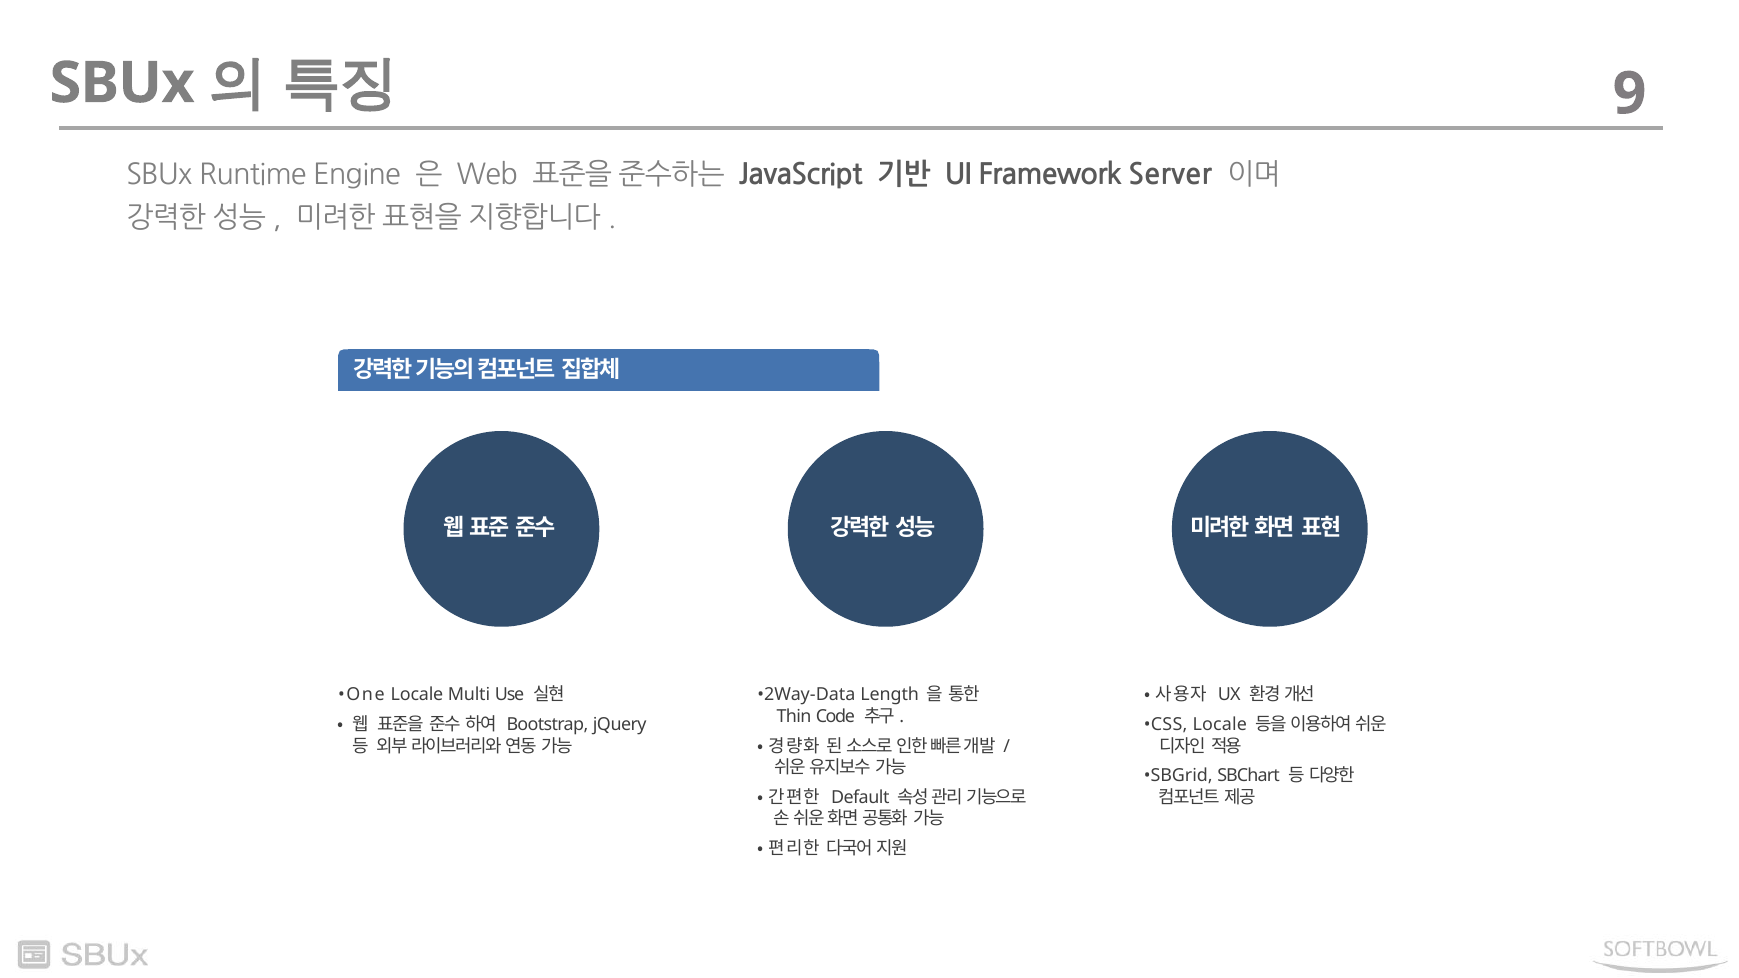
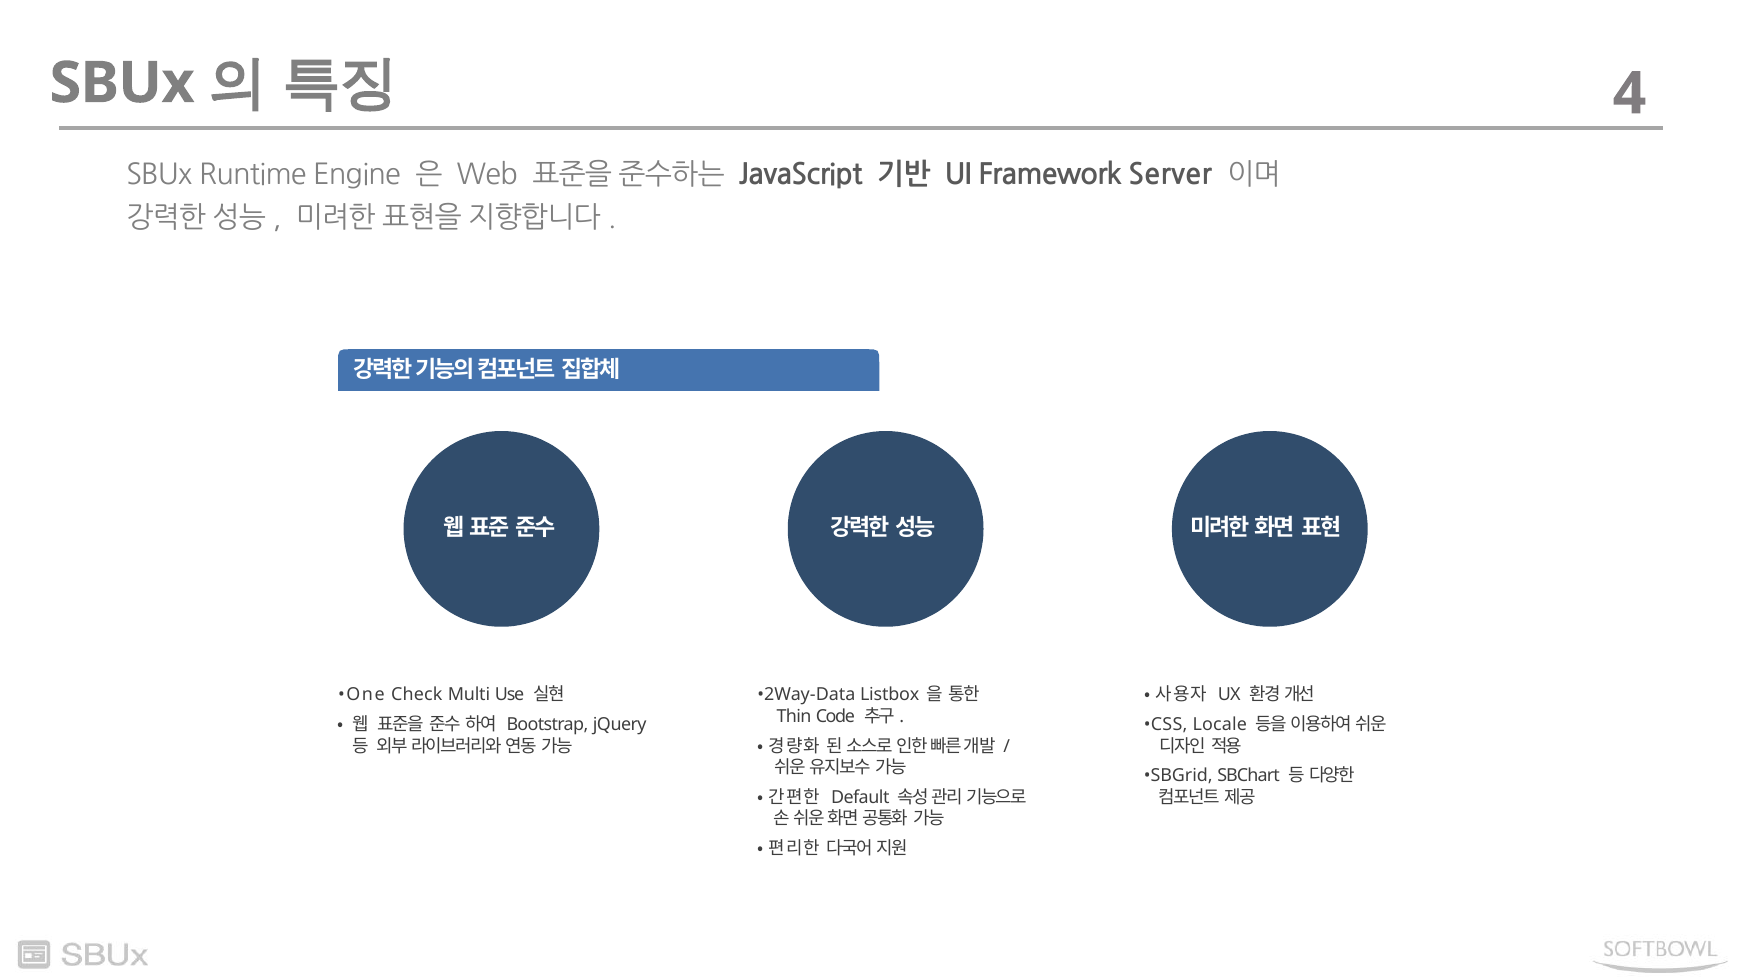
9: 9 -> 4
One Locale: Locale -> Check
Length: Length -> Listbox
